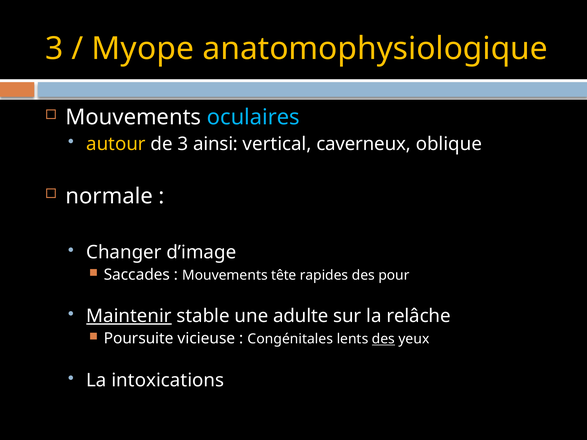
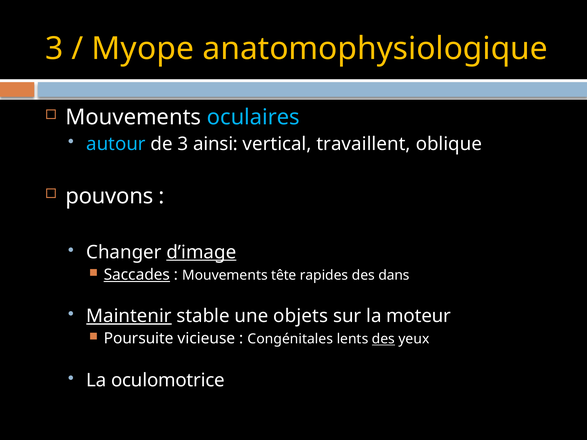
autour colour: yellow -> light blue
caverneux: caverneux -> travaillent
normale: normale -> pouvons
d’image underline: none -> present
Saccades underline: none -> present
pour: pour -> dans
adulte: adulte -> objets
relâche: relâche -> moteur
intoxications: intoxications -> oculomotrice
